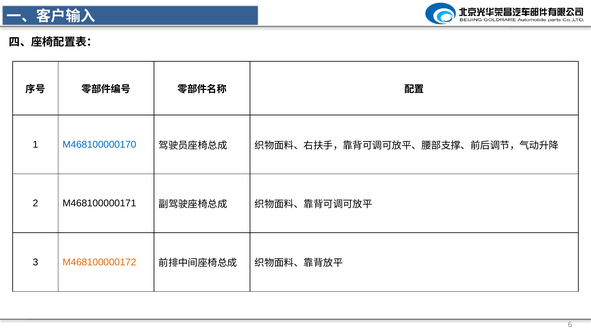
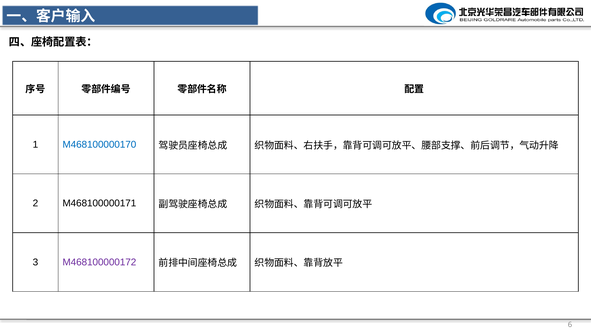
M468100000172 colour: orange -> purple
